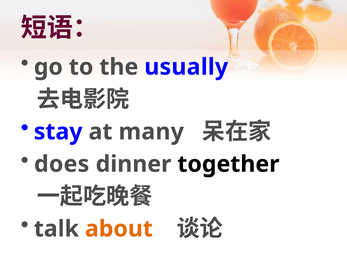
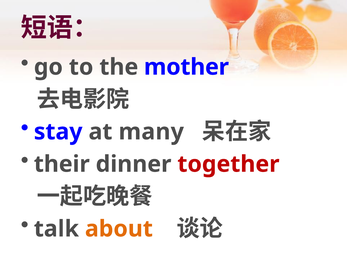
usually: usually -> mother
does: does -> their
together colour: black -> red
